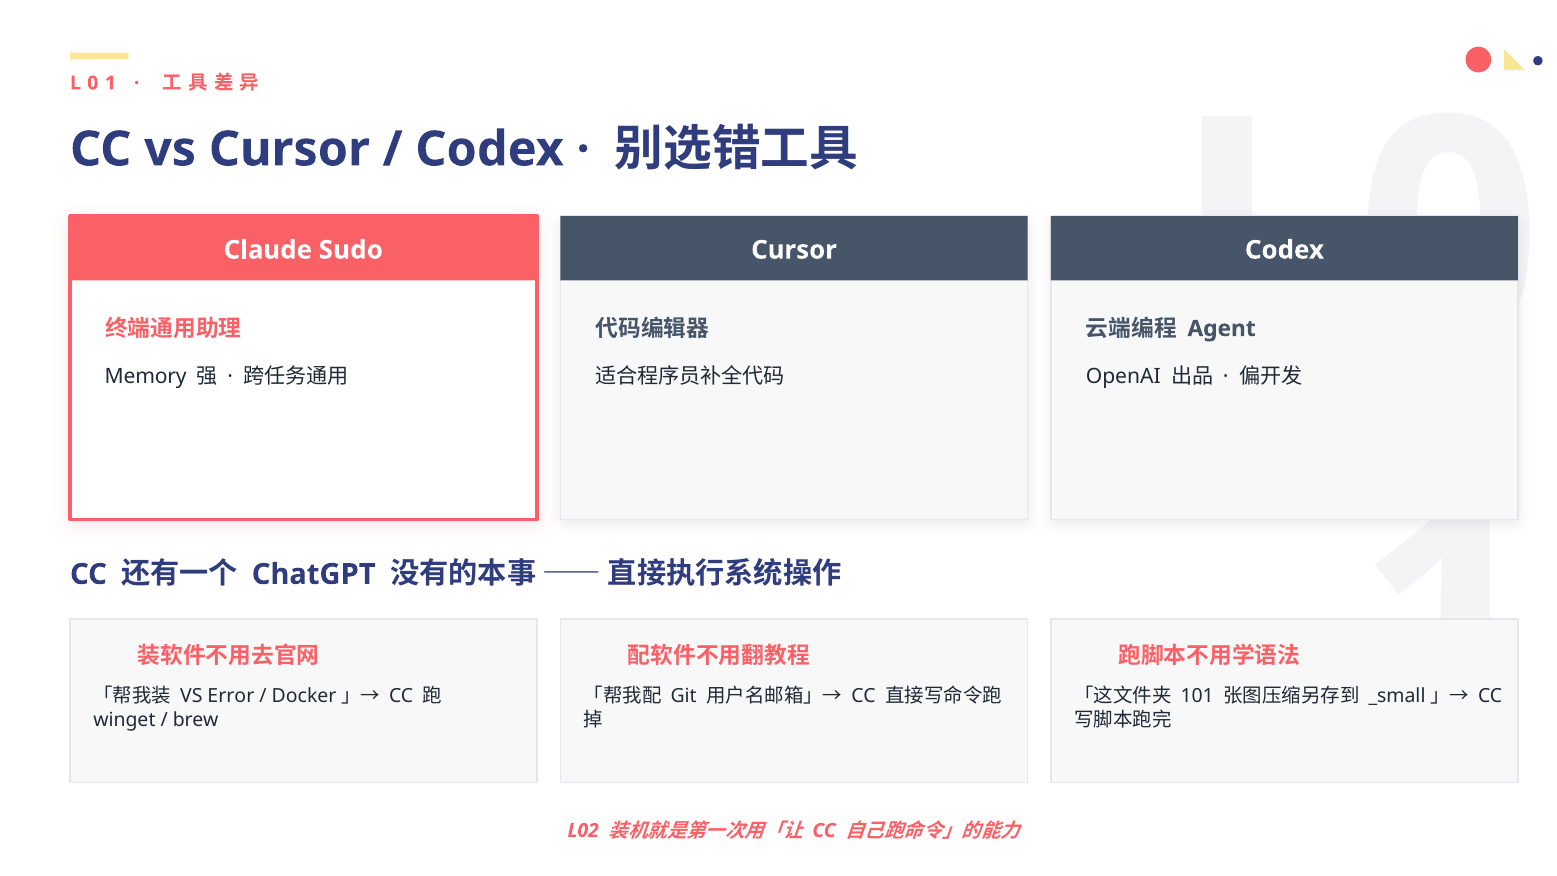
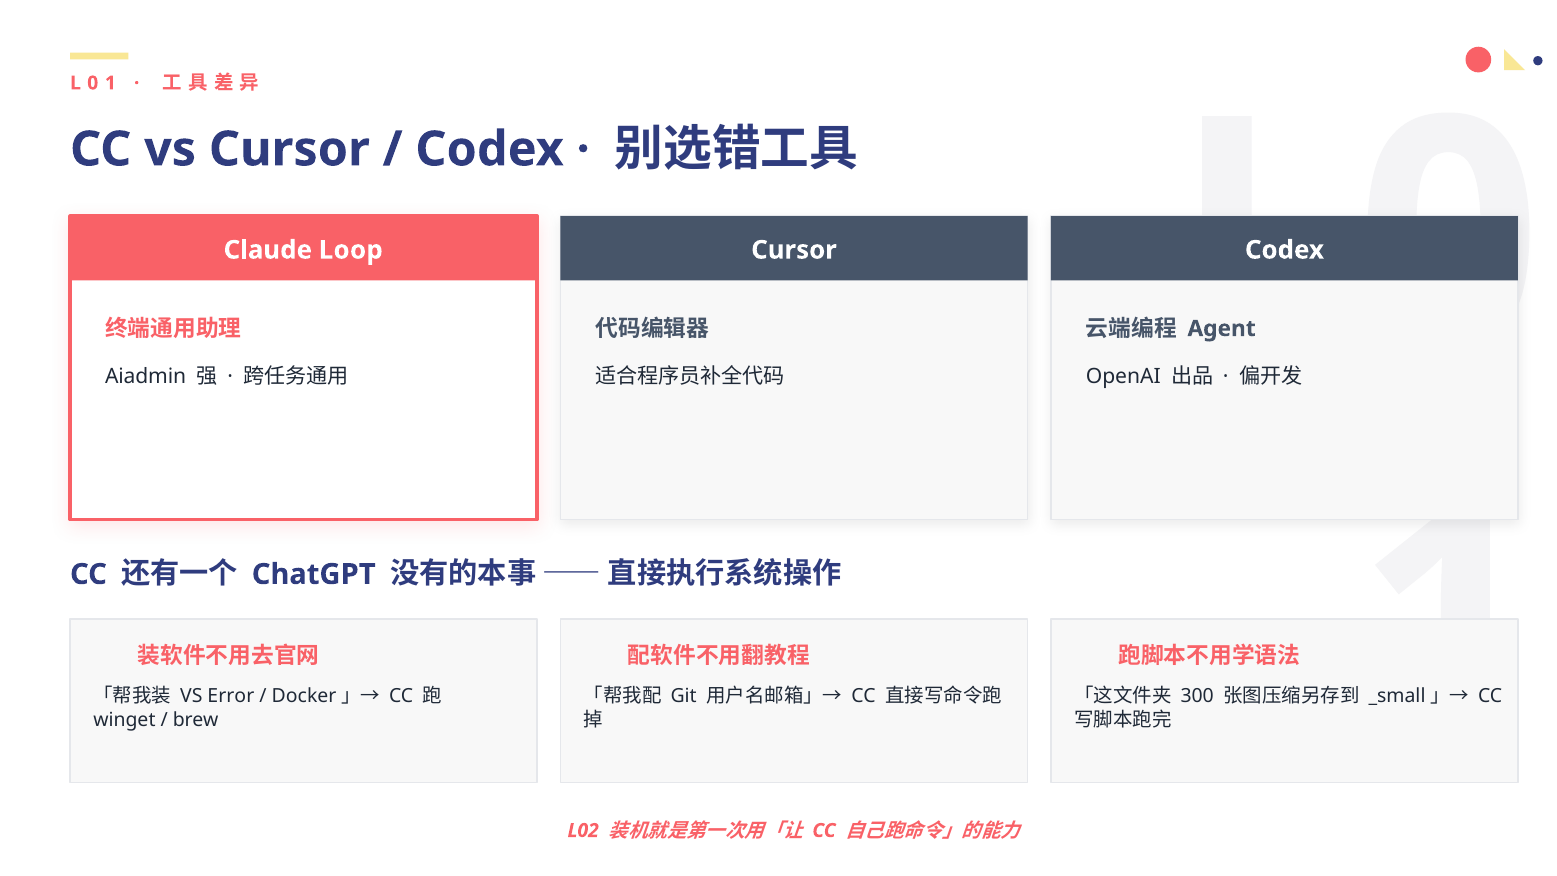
Sudo: Sudo -> Loop
Memory: Memory -> Aiadmin
101: 101 -> 300
